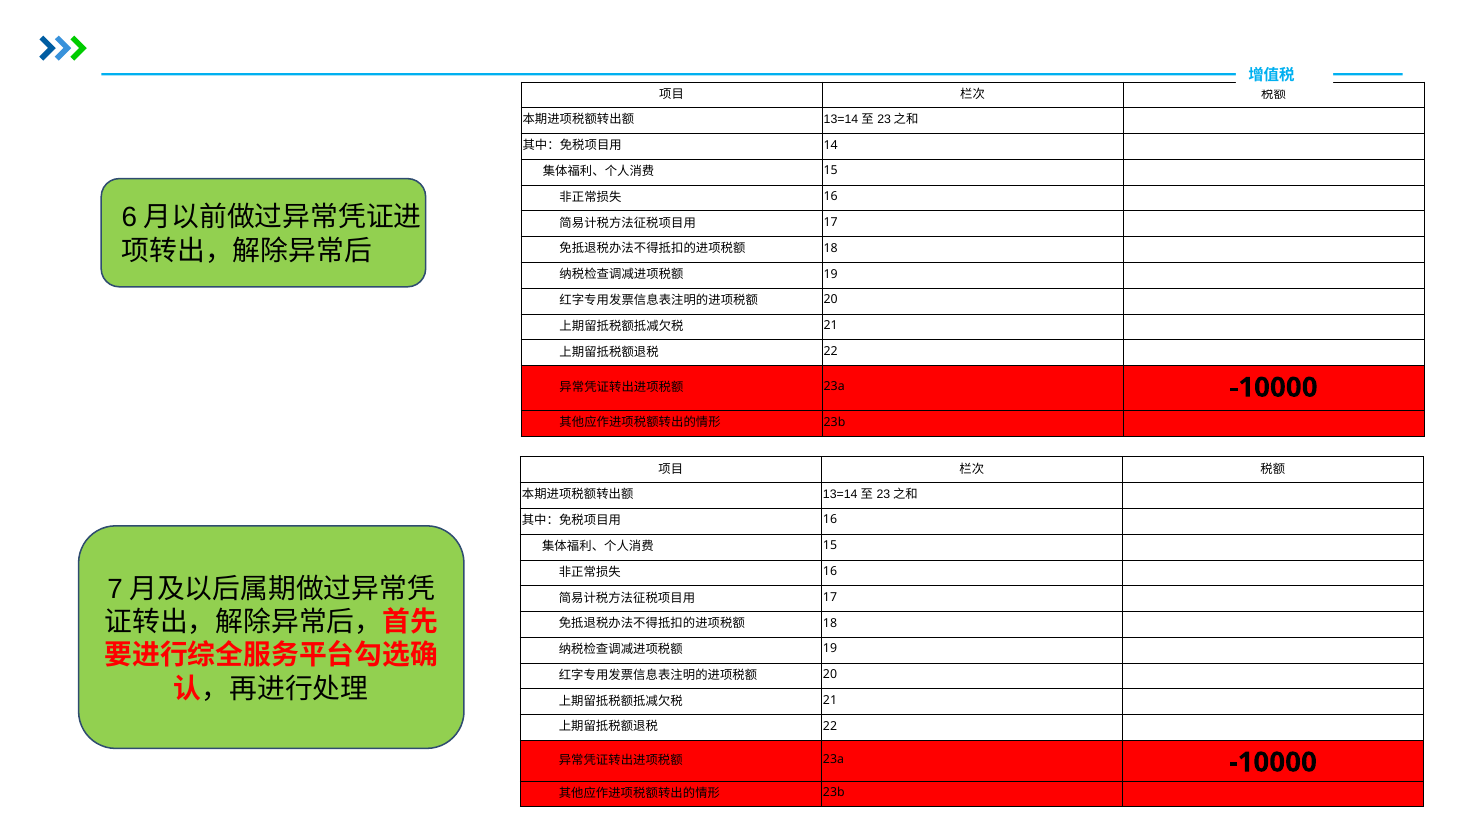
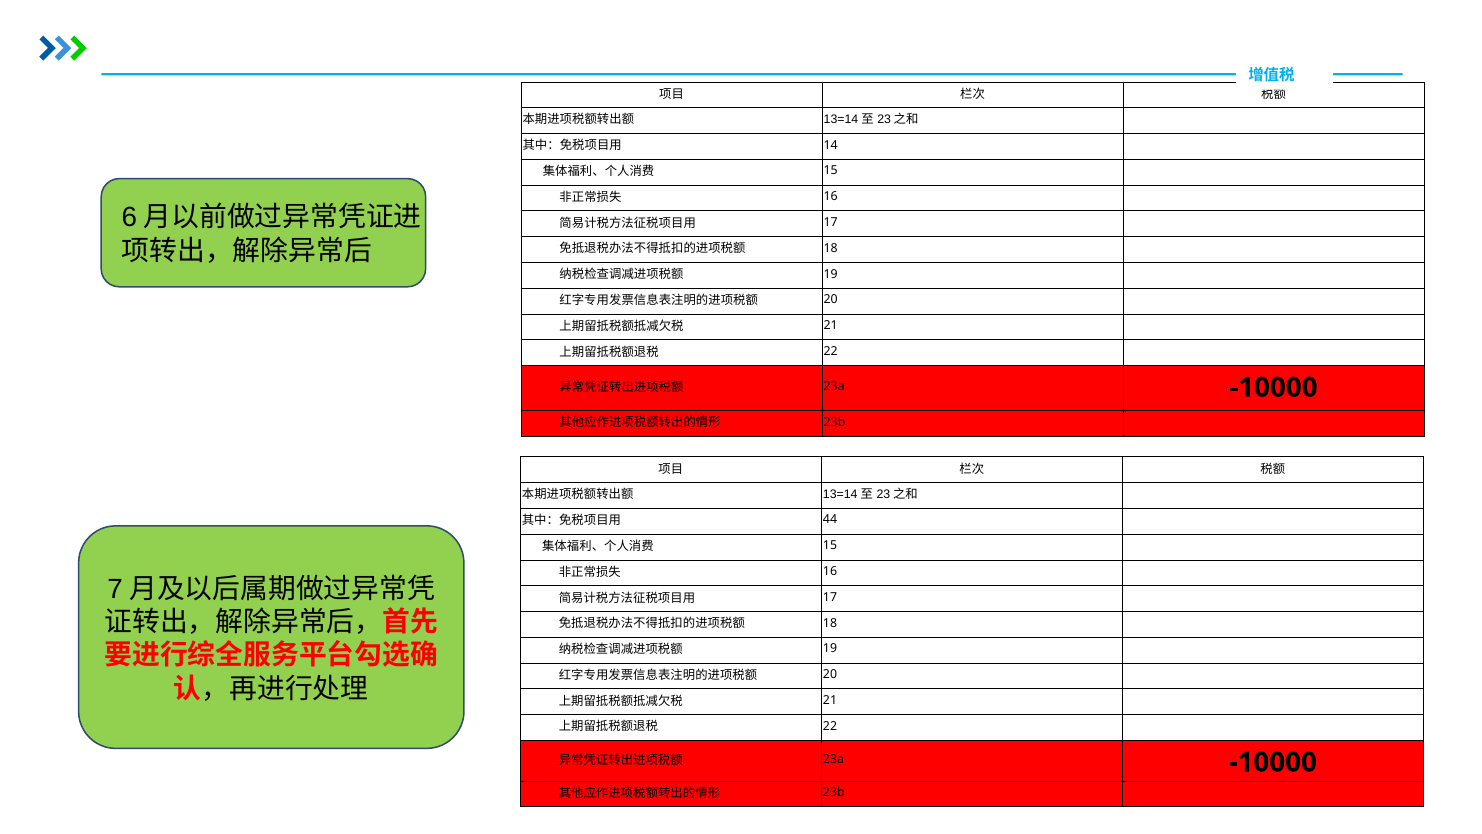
16 at (830, 520): 16 -> 44
